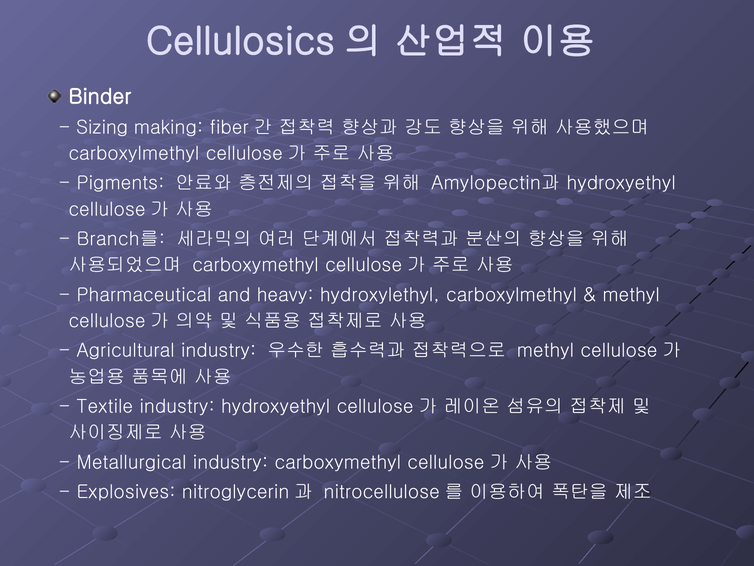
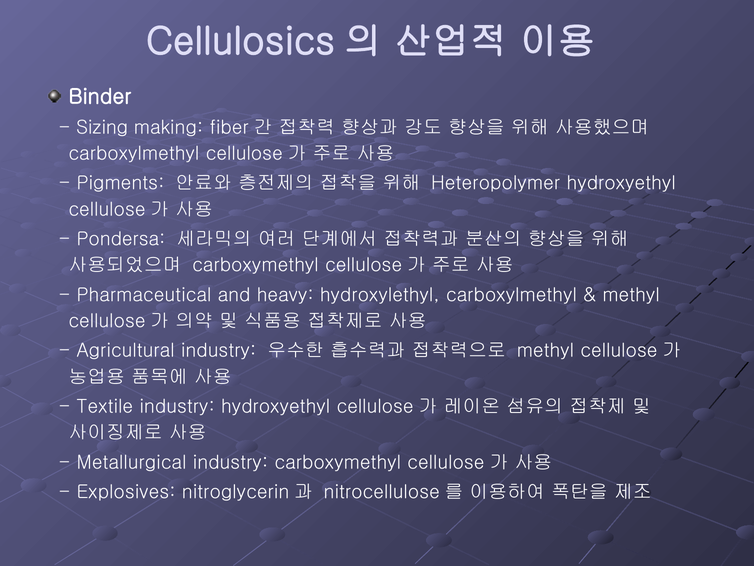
Amylopectin과: Amylopectin과 -> Heteropolymer
Branch를: Branch를 -> Pondersa
